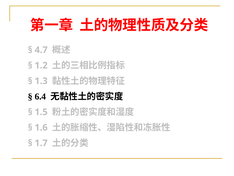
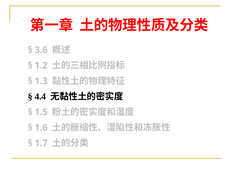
4.7: 4.7 -> 3.6
6.4: 6.4 -> 4.4
